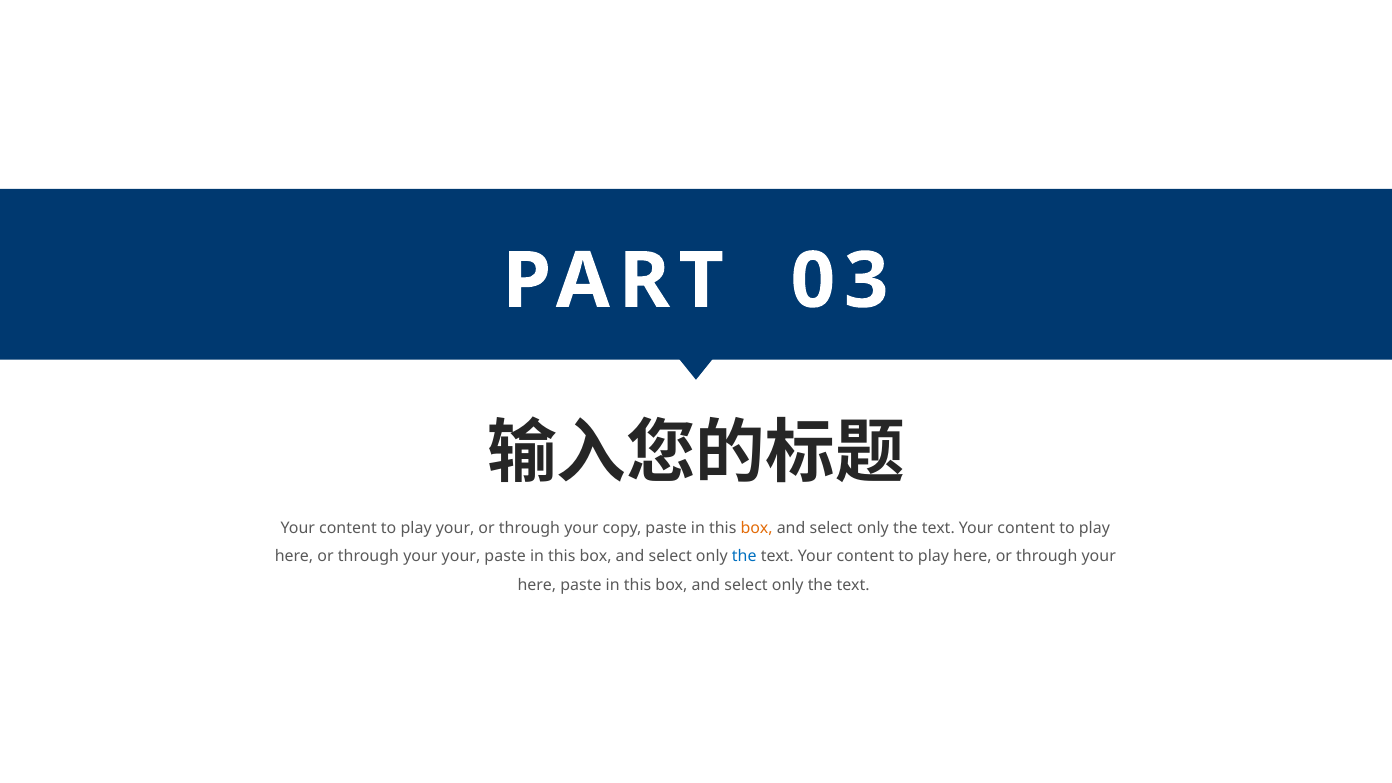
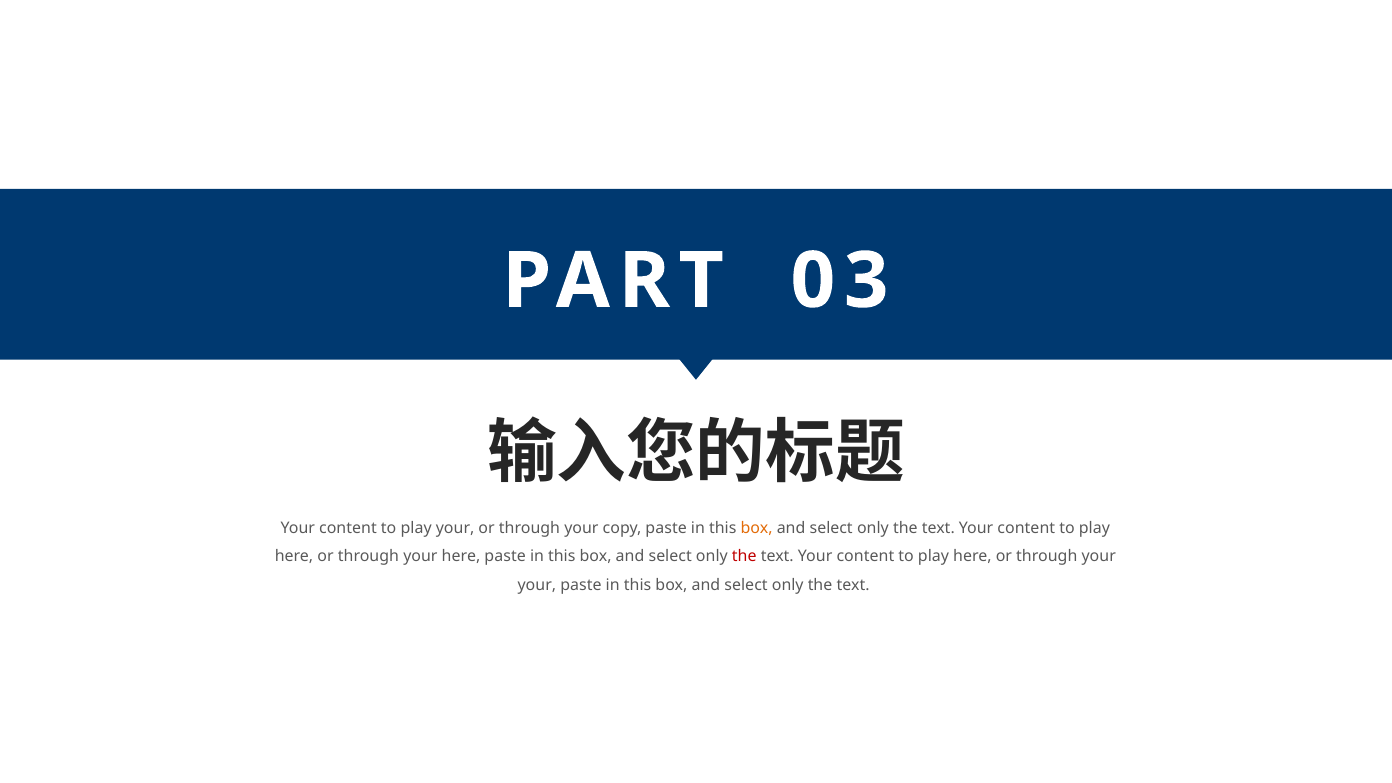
your your: your -> here
the at (744, 557) colour: blue -> red
here at (537, 585): here -> your
